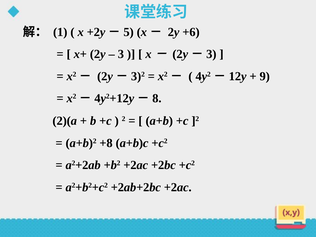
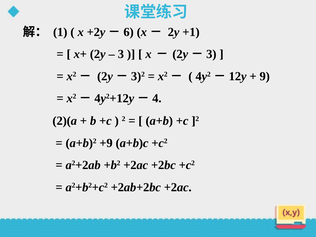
5: 5 -> 6
+6: +6 -> +1
8: 8 -> 4
+8: +8 -> +9
